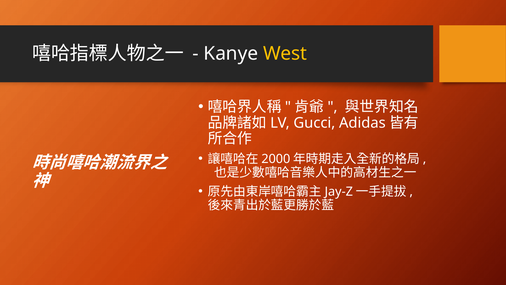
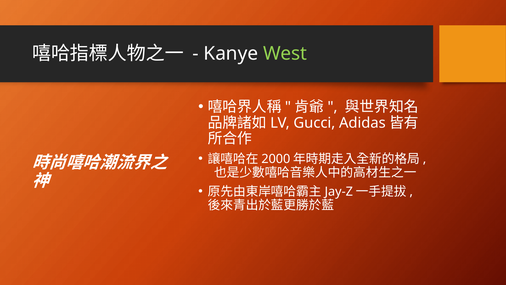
West colour: yellow -> light green
